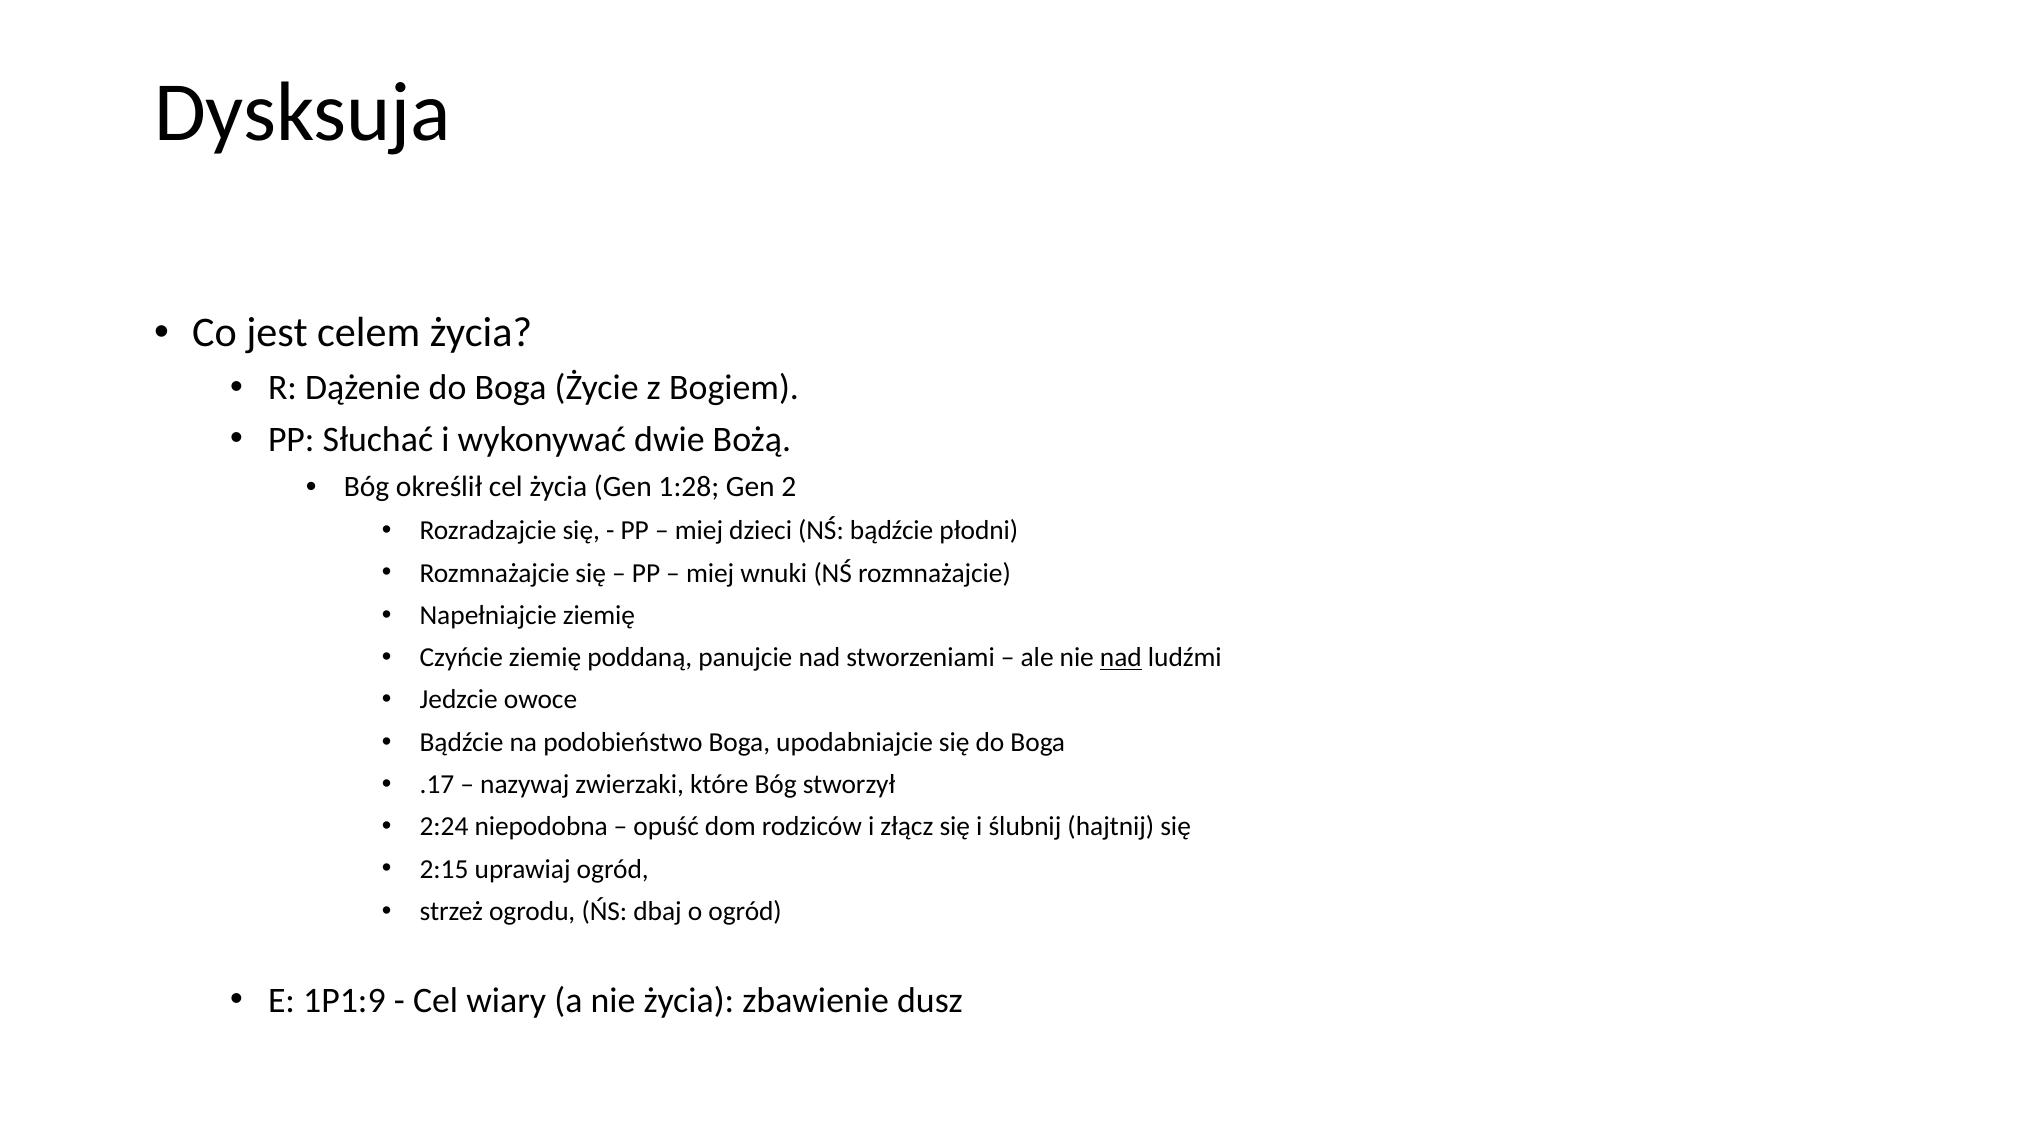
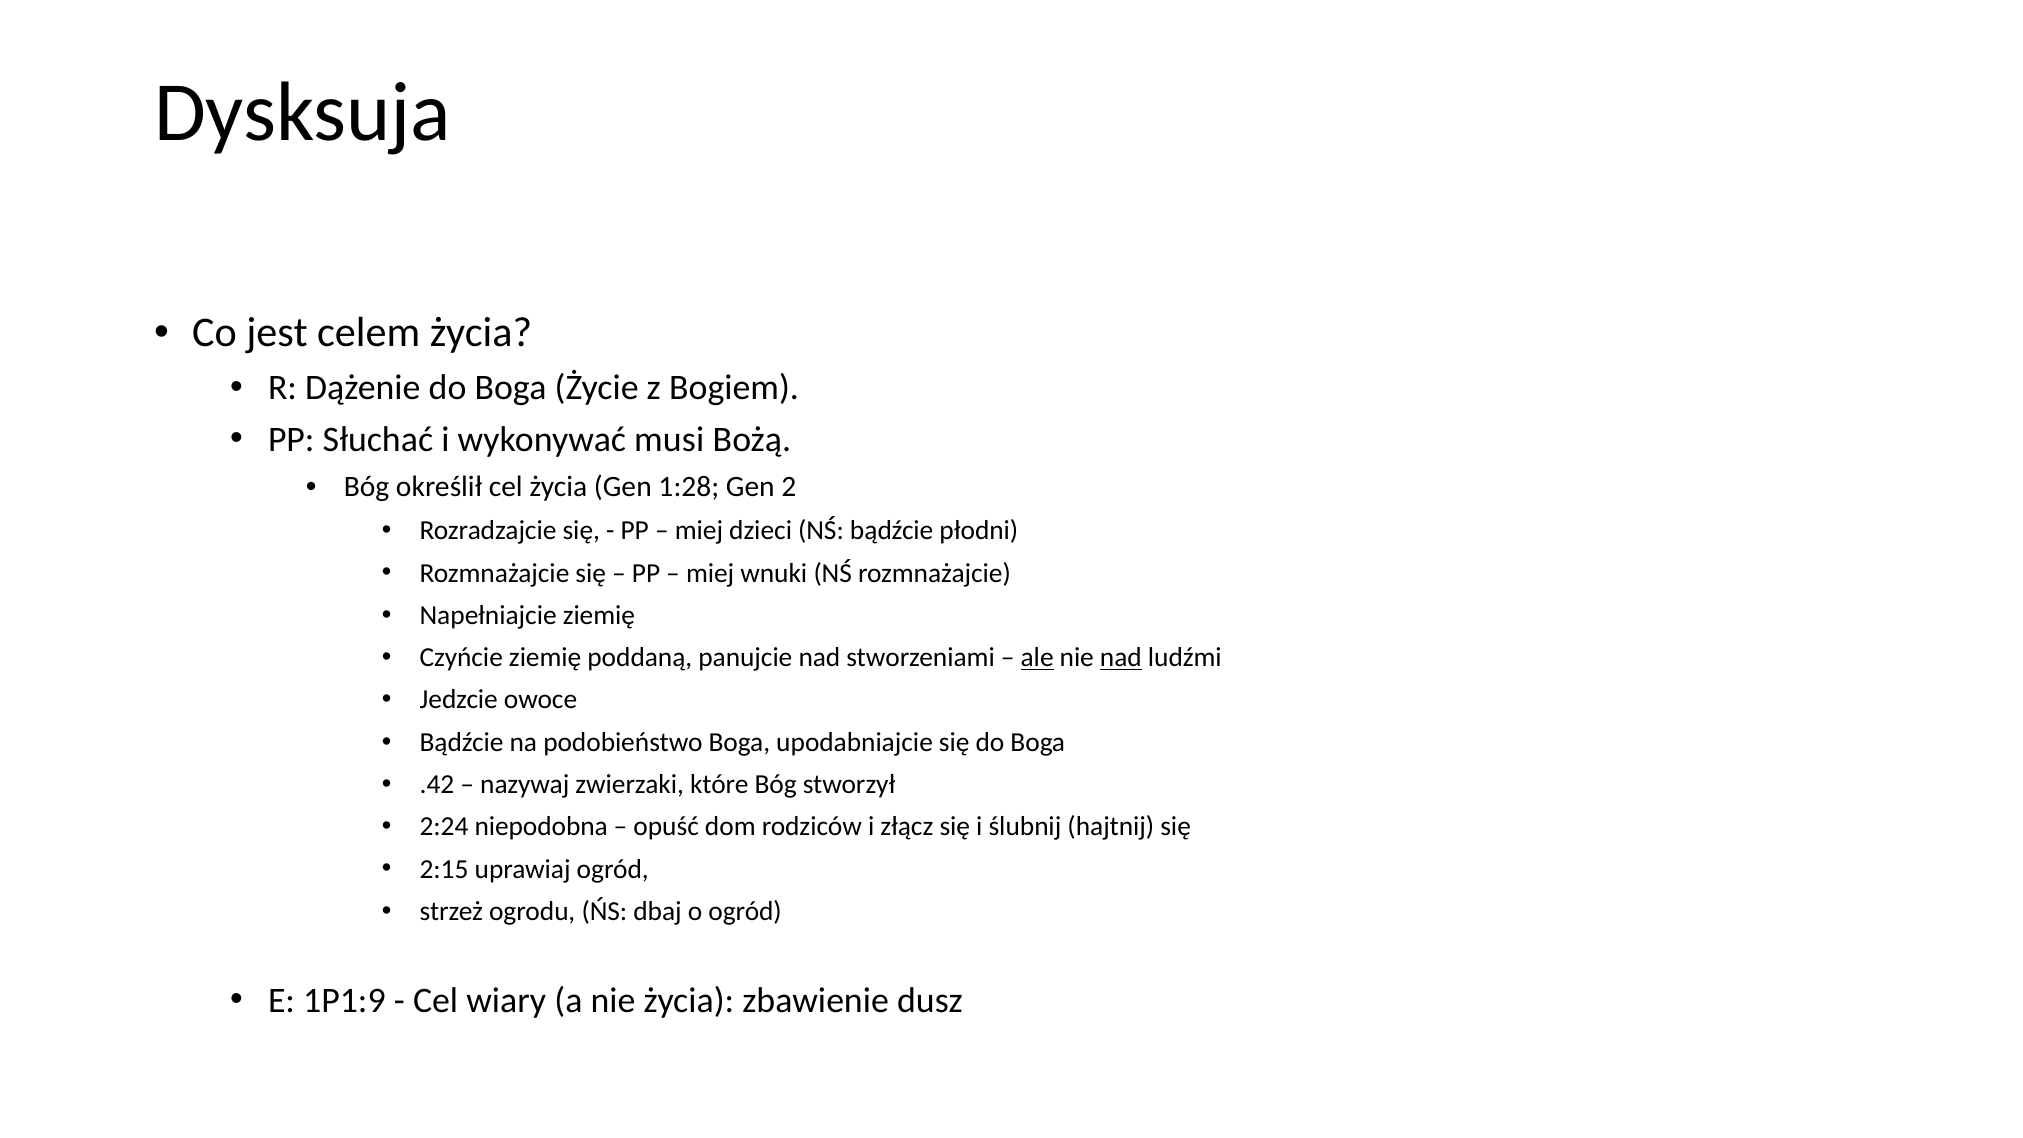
dwie: dwie -> musi
ale underline: none -> present
.17: .17 -> .42
